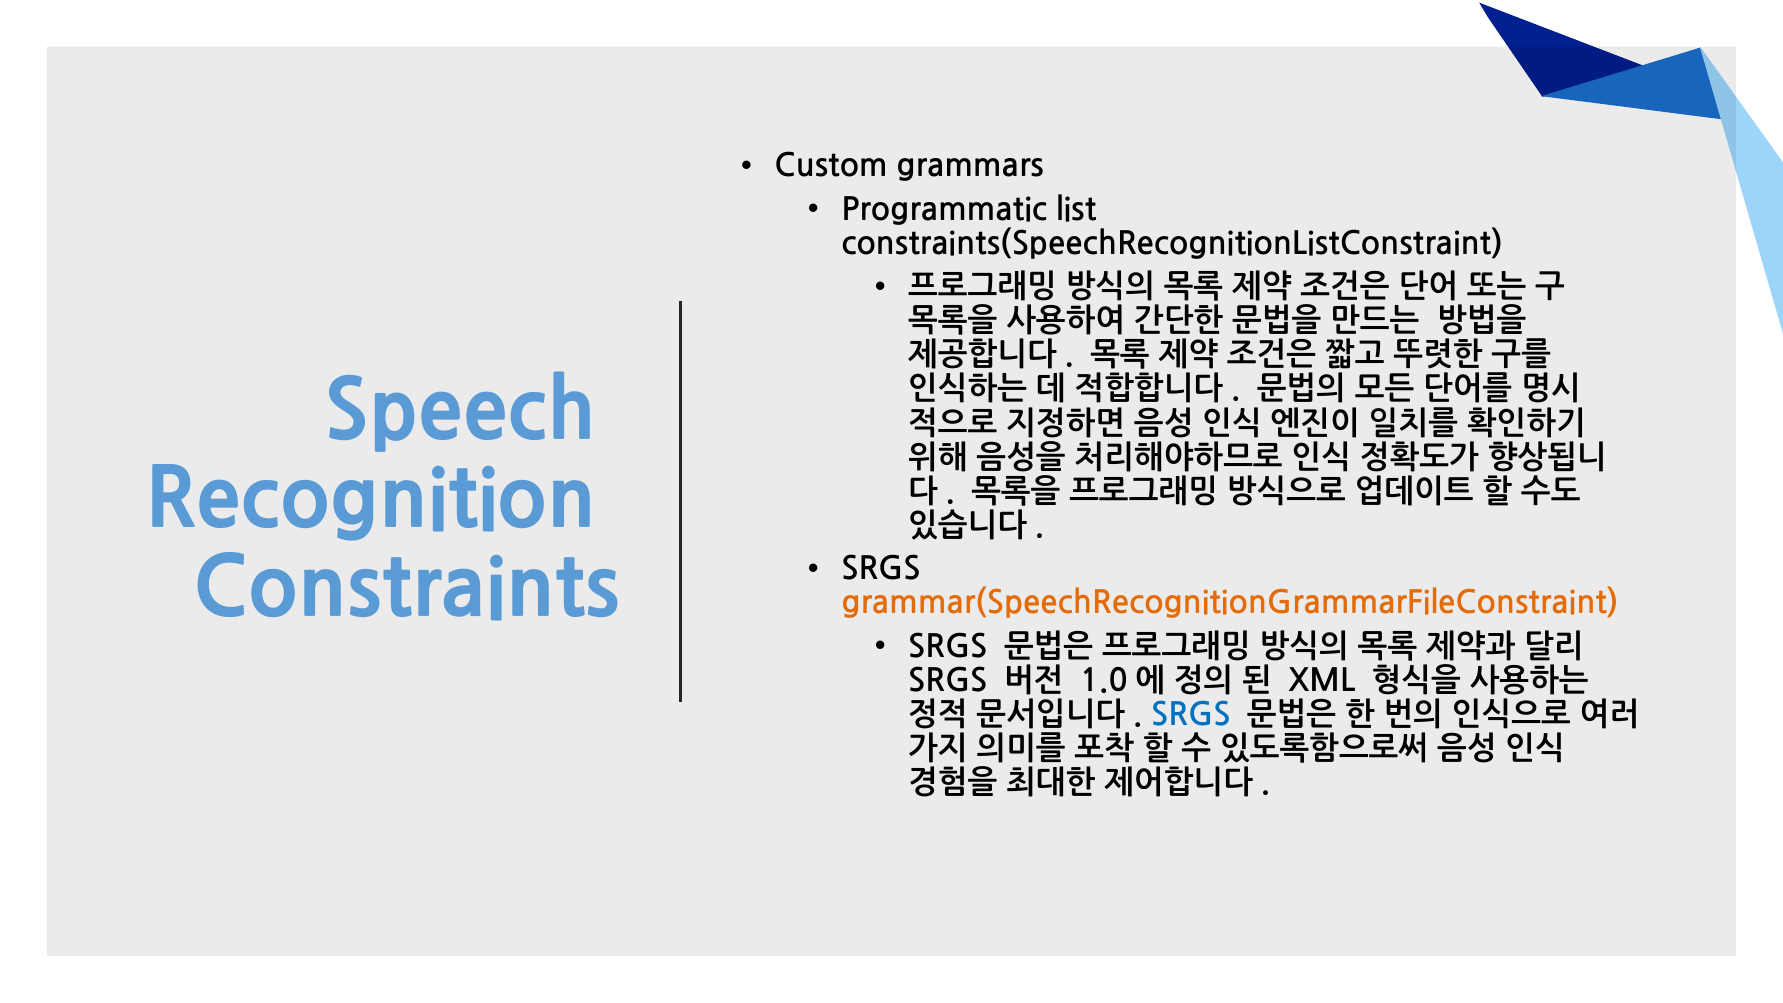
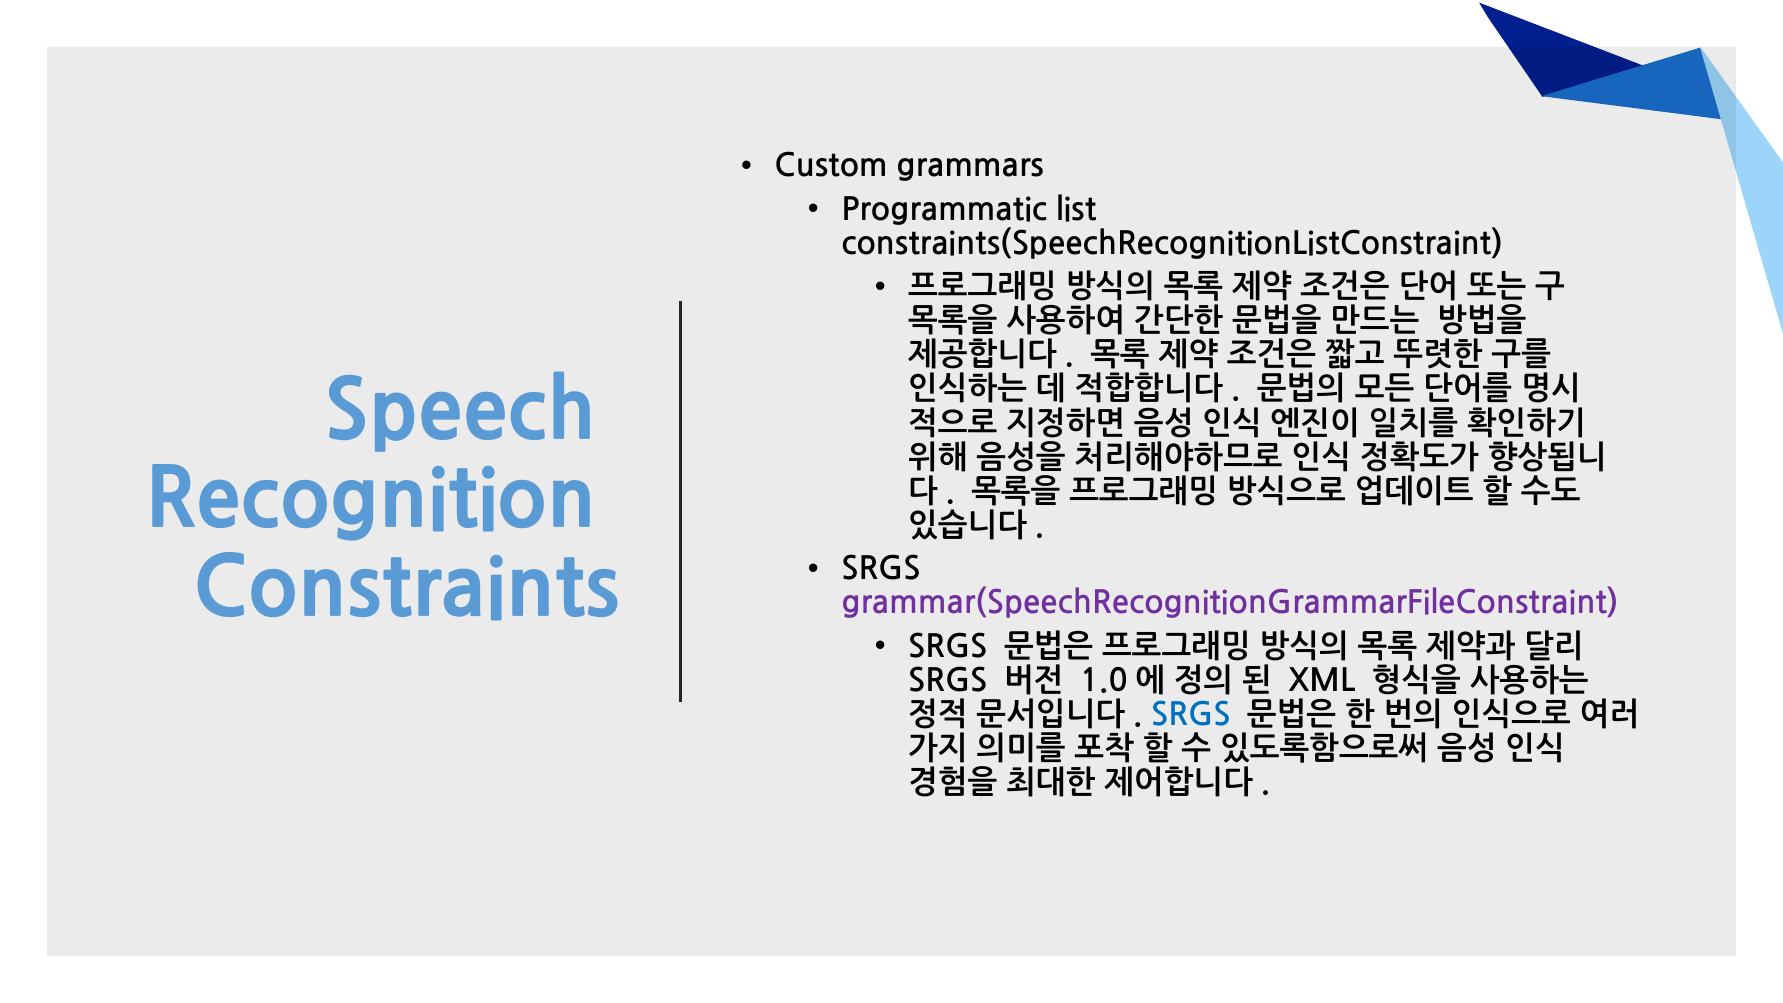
grammar(SpeechRecognitionGrammarFileConstraint colour: orange -> purple
